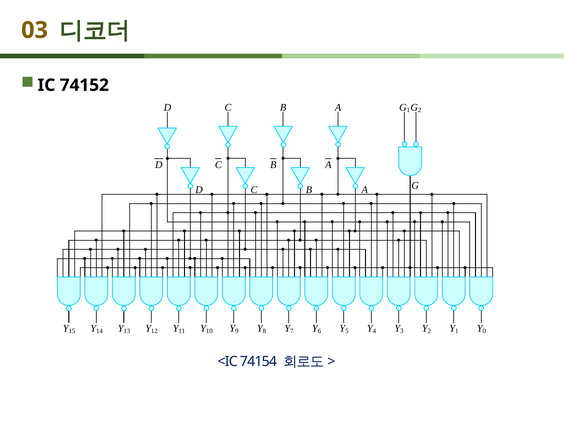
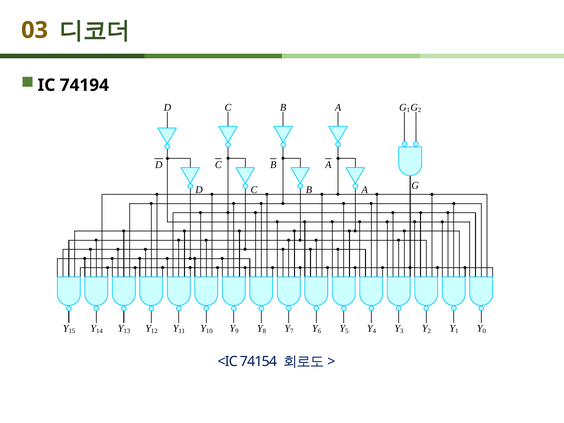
74152: 74152 -> 74194
